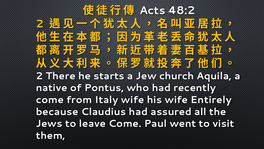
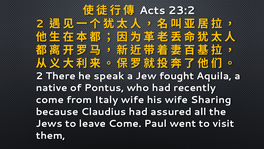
48:2: 48:2 -> 23:2
starts: starts -> speak
church: church -> fought
Entirely: Entirely -> Sharing
